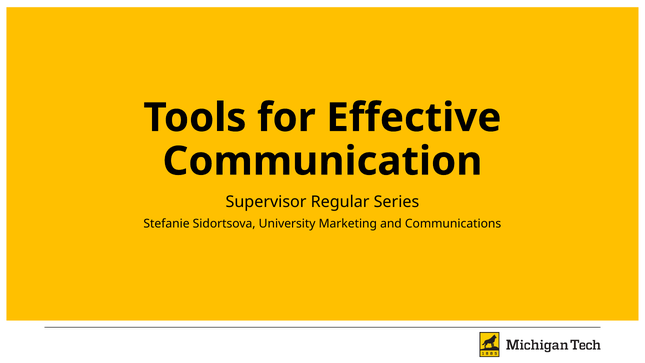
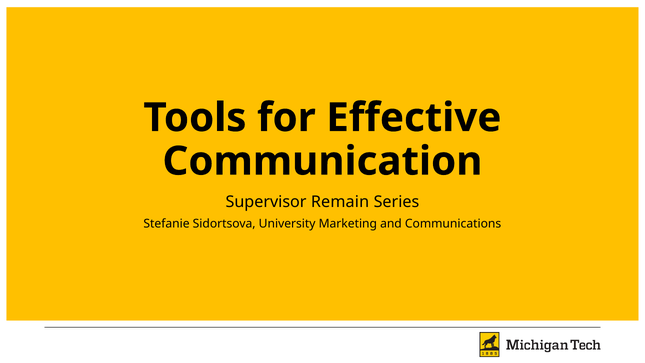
Regular: Regular -> Remain
